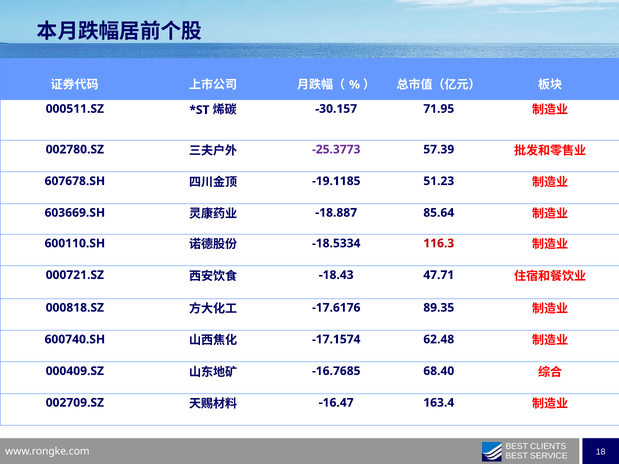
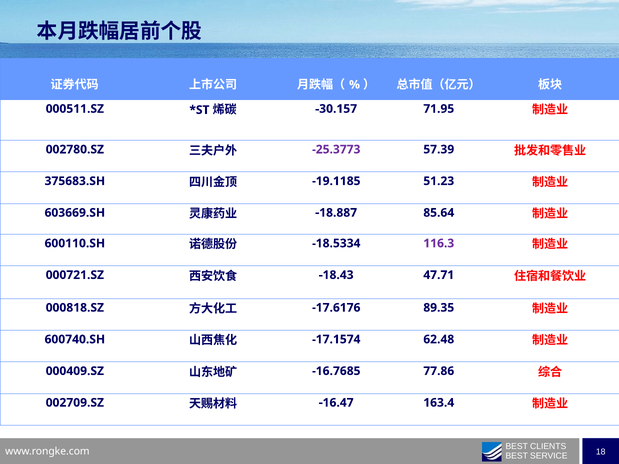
607678.SH: 607678.SH -> 375683.SH
116.3 colour: red -> purple
68.40: 68.40 -> 77.86
